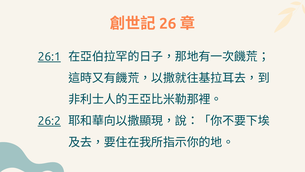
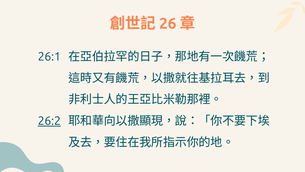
26:1 underline: present -> none
